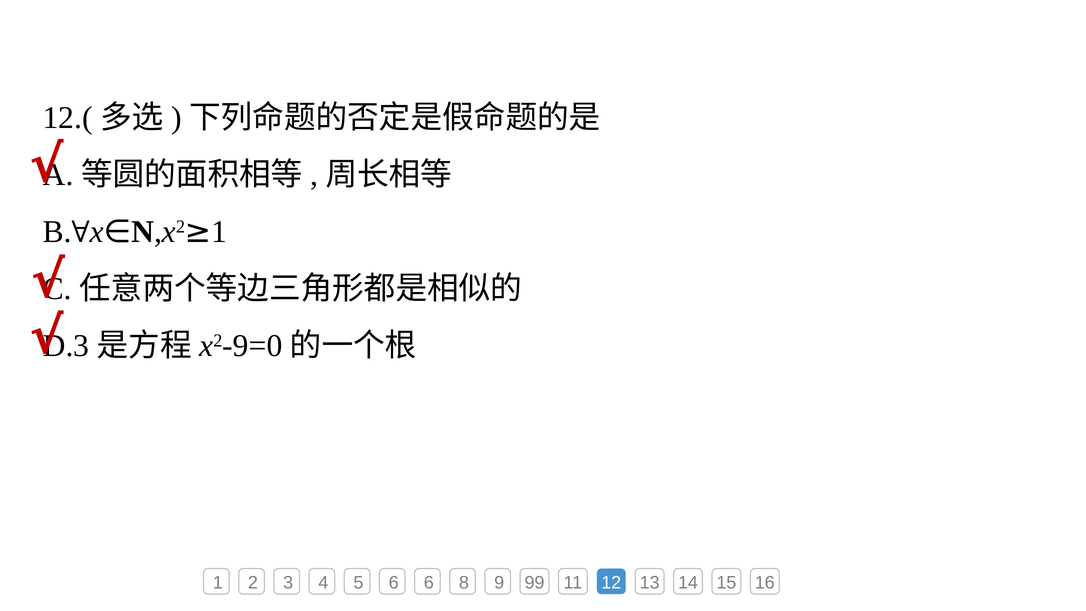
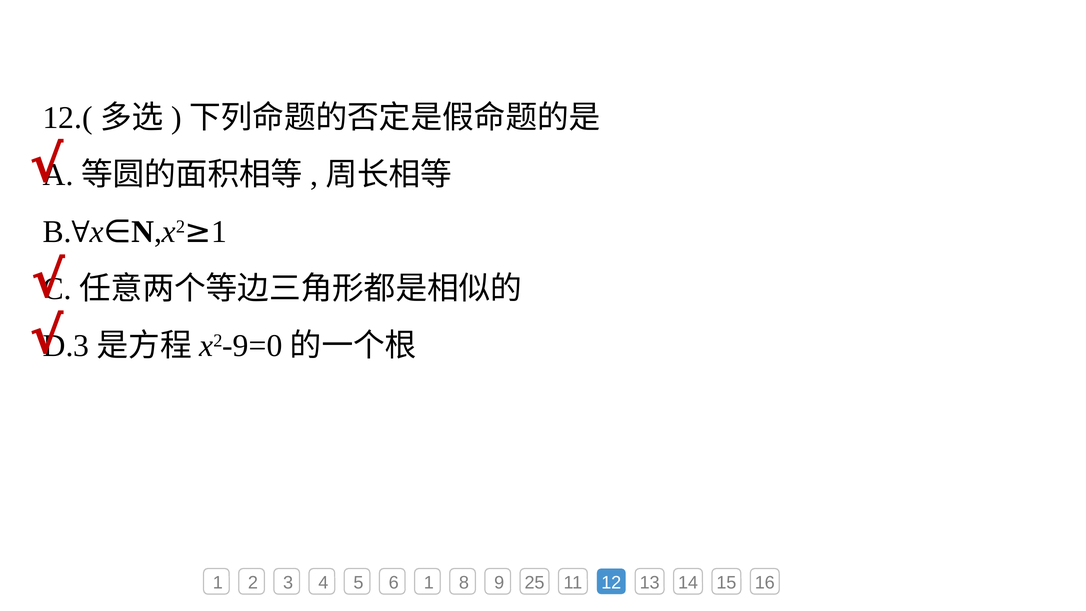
6 6: 6 -> 1
99: 99 -> 25
